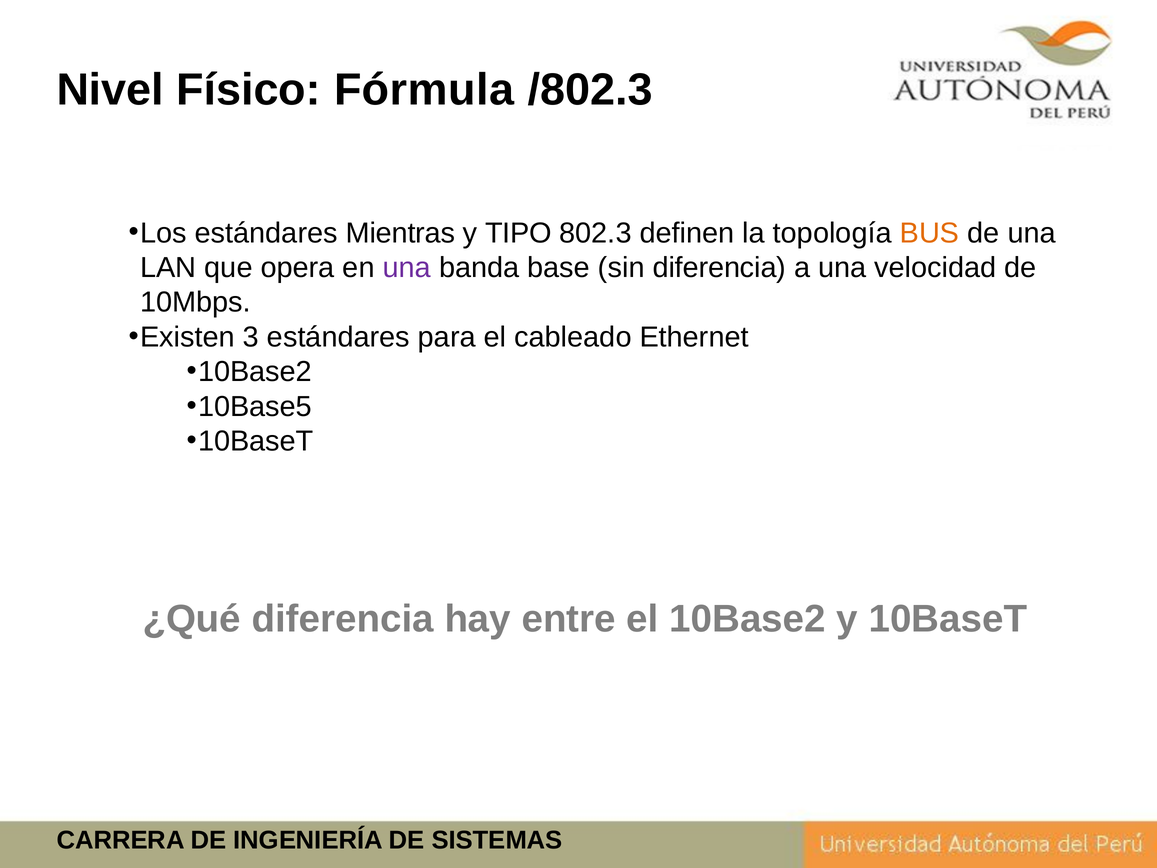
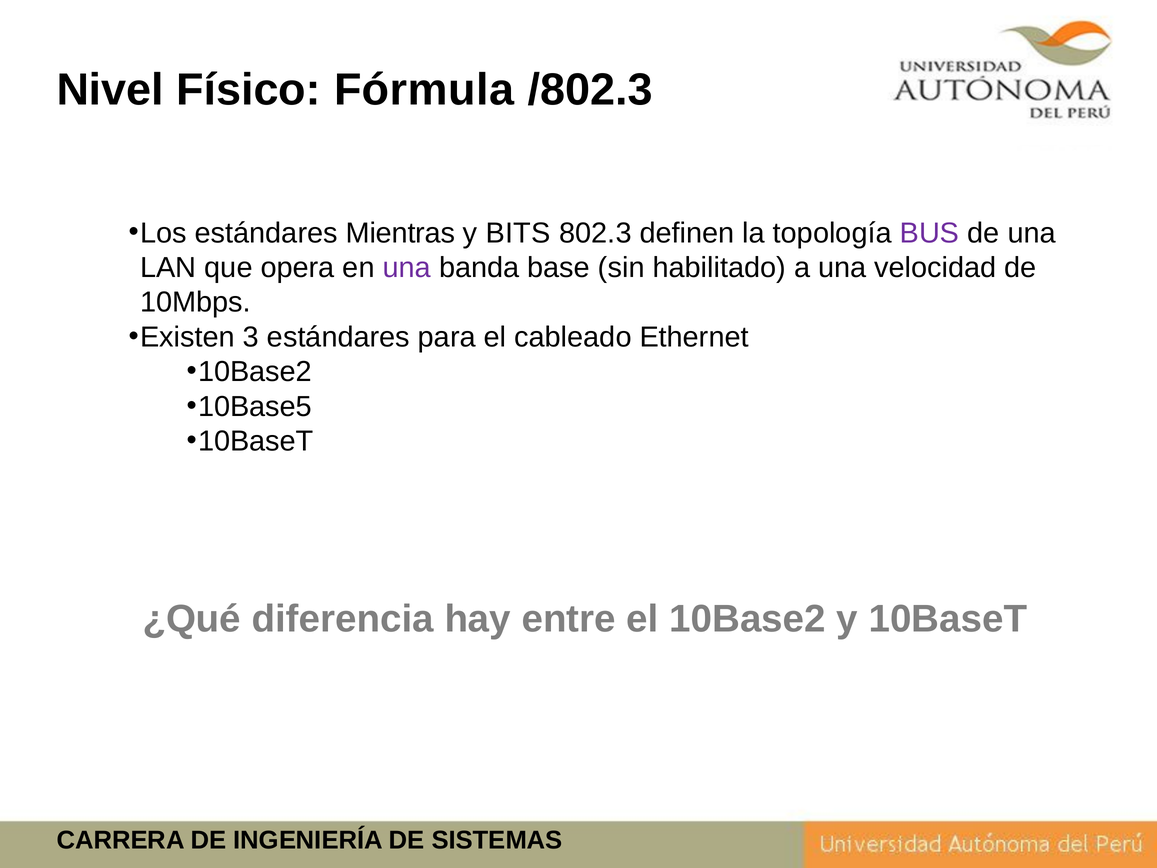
TIPO: TIPO -> BITS
BUS colour: orange -> purple
sin diferencia: diferencia -> habilitado
